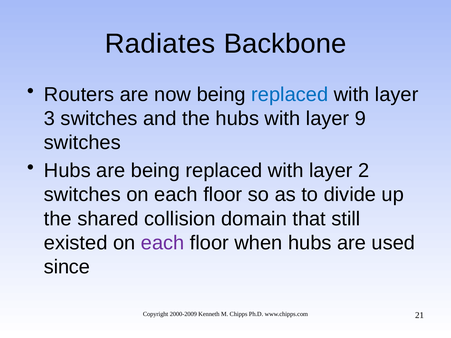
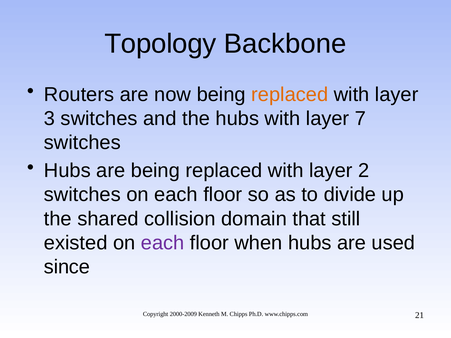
Radiates: Radiates -> Topology
replaced at (290, 95) colour: blue -> orange
9: 9 -> 7
